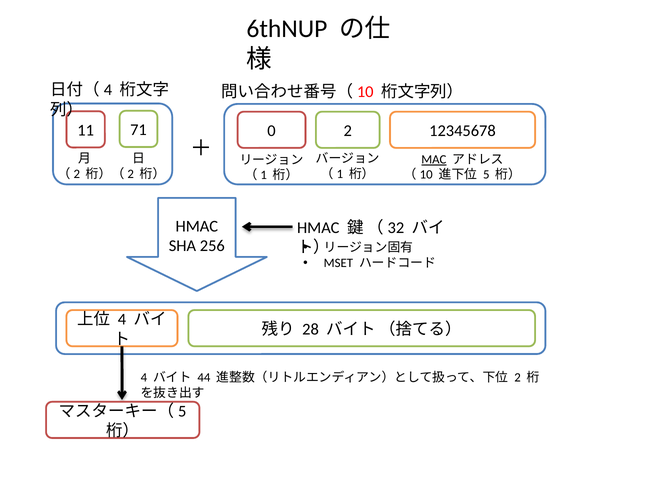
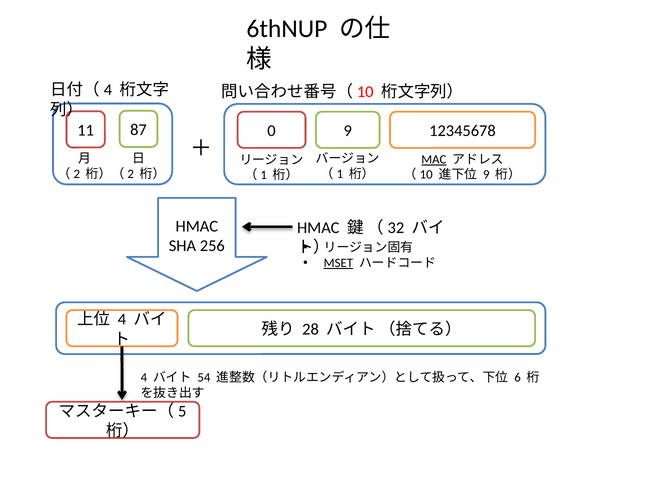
71: 71 -> 87
0 2: 2 -> 9
5 at (486, 175): 5 -> 9
MSET underline: none -> present
44: 44 -> 54
2 at (518, 378): 2 -> 6
